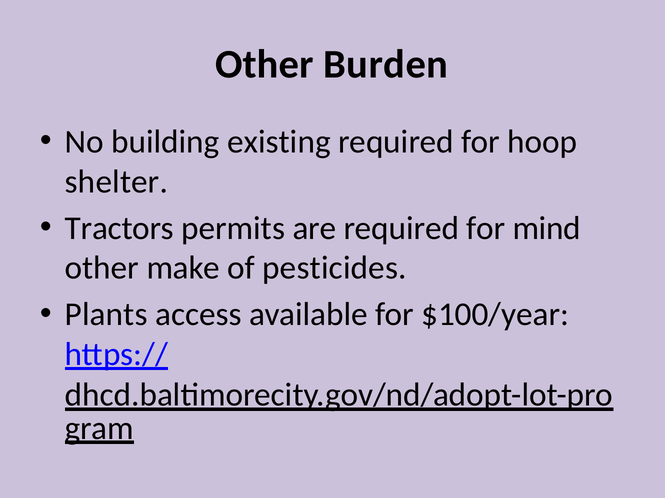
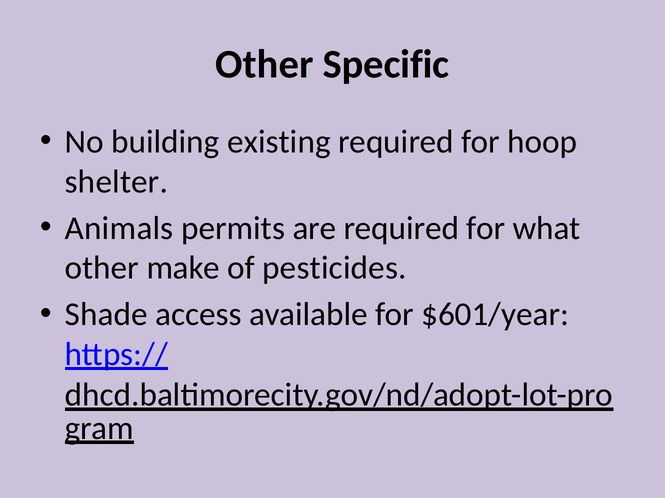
Burden: Burden -> Specific
Tractors: Tractors -> Animals
mind: mind -> what
Plants: Plants -> Shade
$100/year: $100/year -> $601/year
